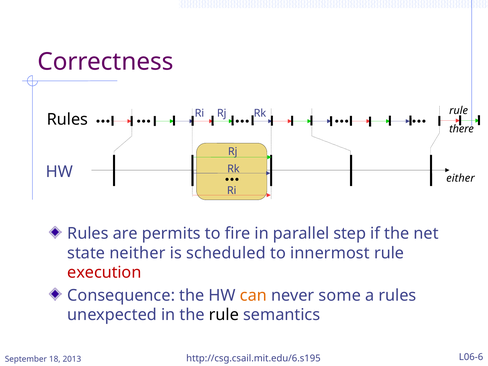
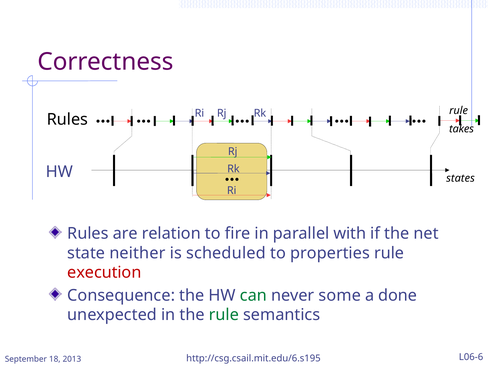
there: there -> takes
either: either -> states
permits: permits -> relation
step: step -> with
innermost: innermost -> properties
can colour: orange -> green
a rules: rules -> done
rule at (224, 315) colour: black -> green
